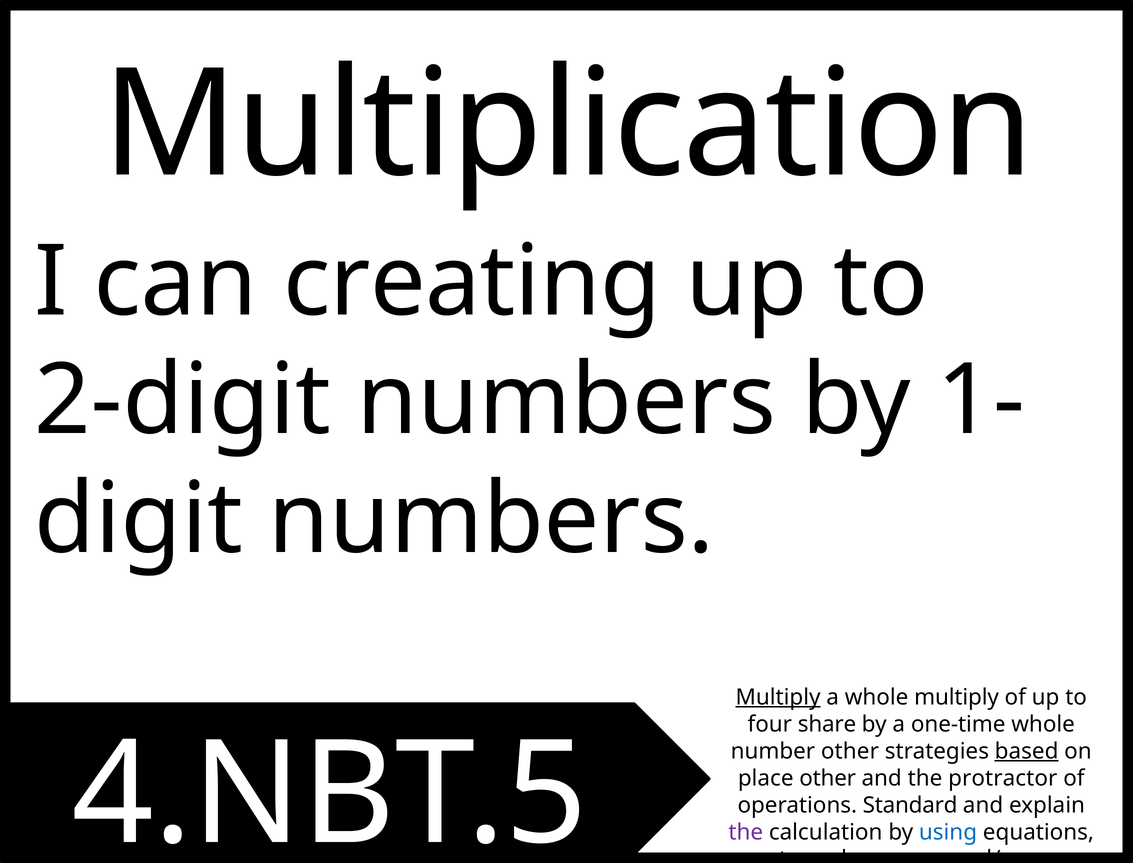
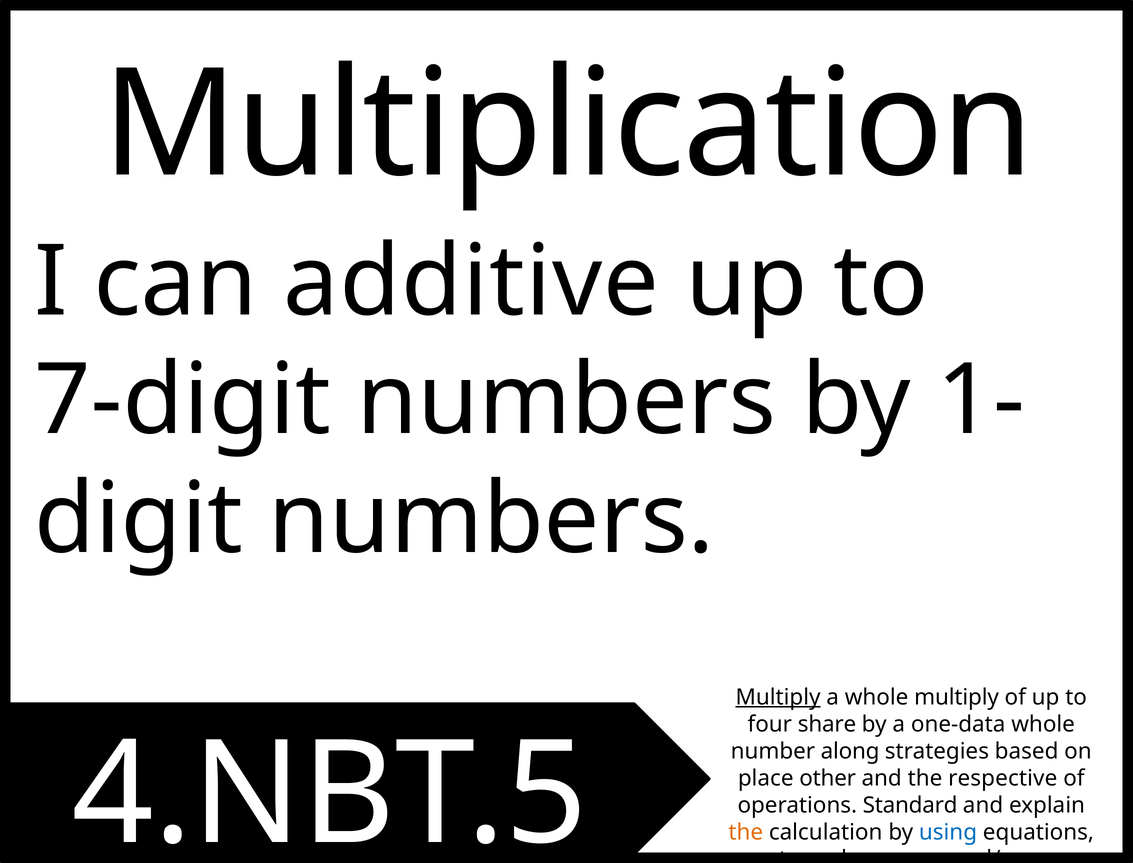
creating: creating -> additive
2-digit: 2-digit -> 7-digit
one-time: one-time -> one-data
number other: other -> along
based underline: present -> none
protractor: protractor -> respective
the at (746, 832) colour: purple -> orange
